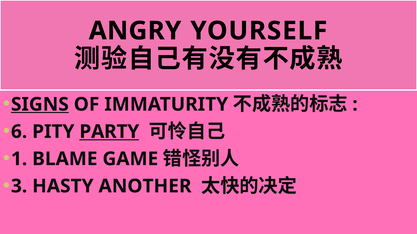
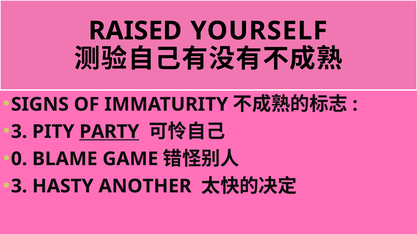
ANGRY: ANGRY -> RAISED
SIGNS underline: present -> none
6 at (19, 132): 6 -> 3
1: 1 -> 0
